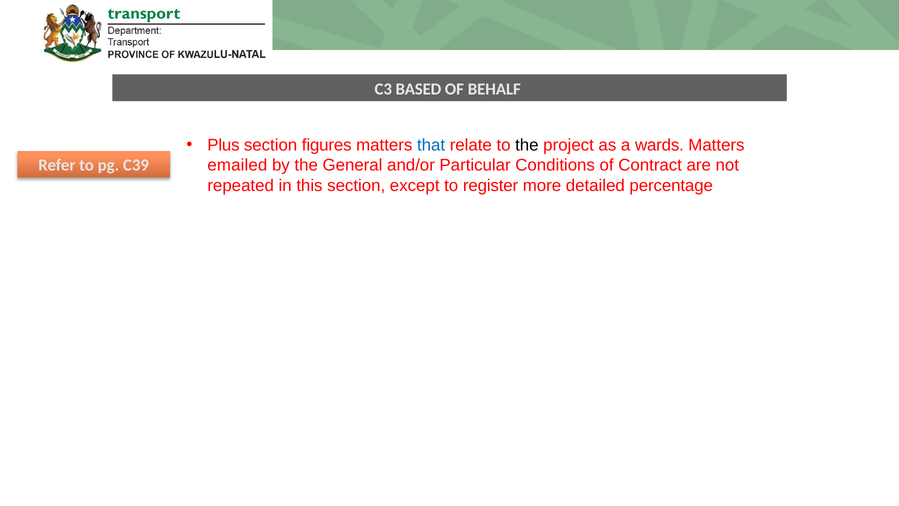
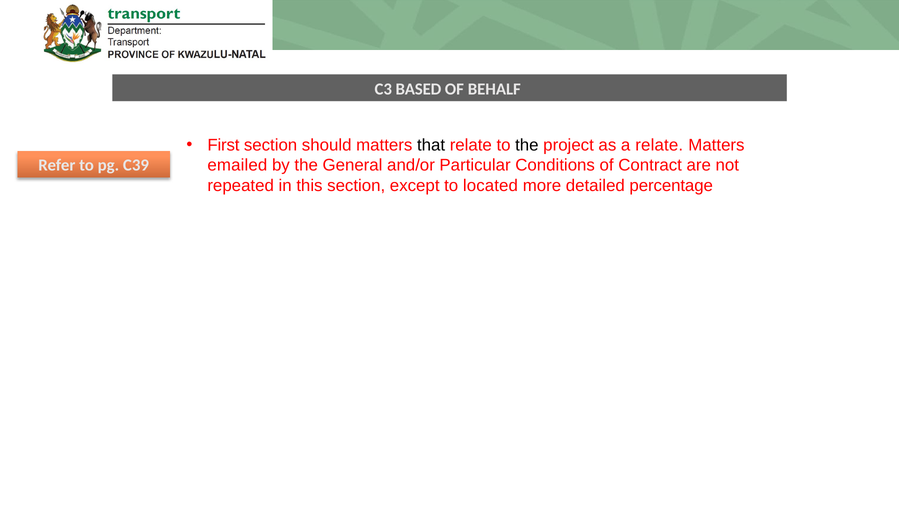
Plus: Plus -> First
figures: figures -> should
that colour: blue -> black
a wards: wards -> relate
register: register -> located
